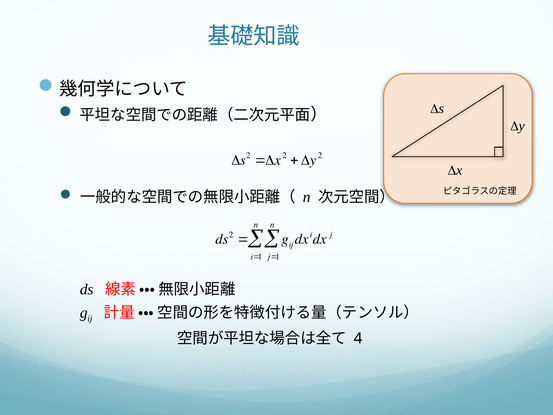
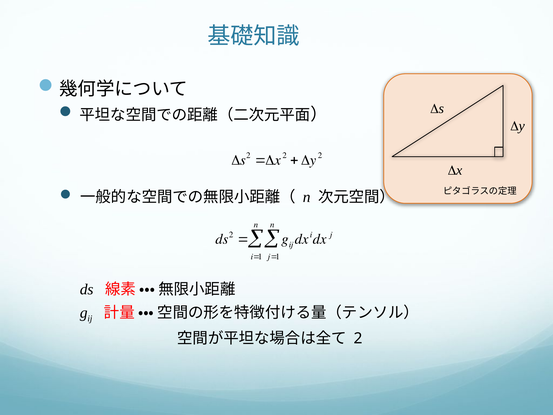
4 at (358, 338): 4 -> 2
